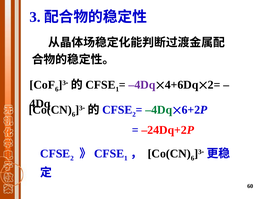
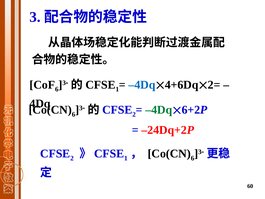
–4Dq at (142, 85) colour: purple -> blue
